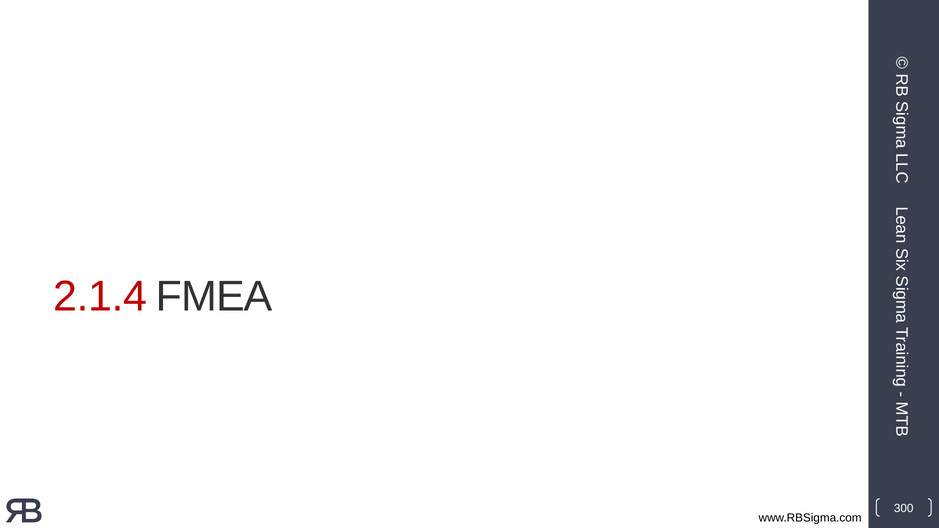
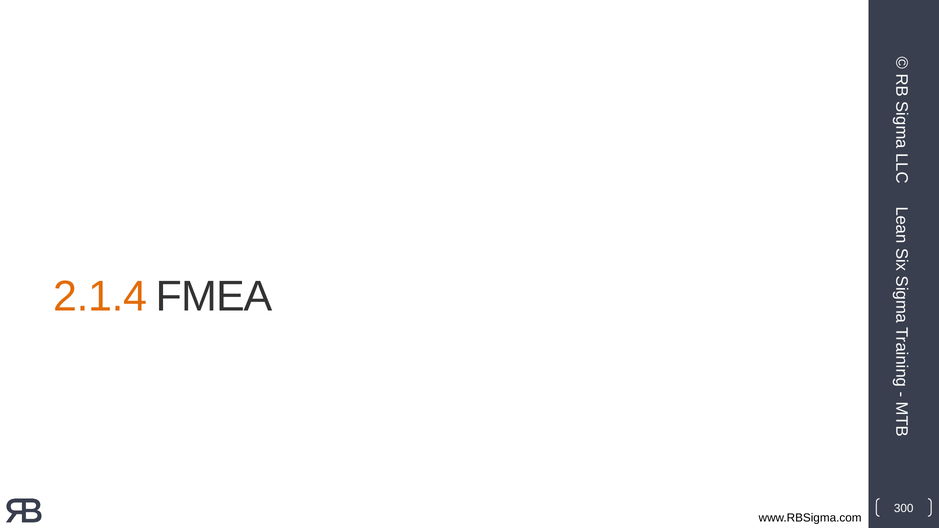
2.1.4 colour: red -> orange
